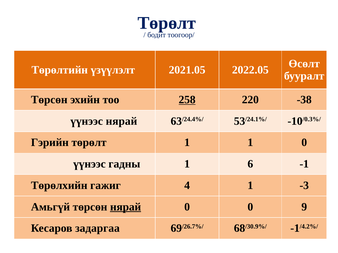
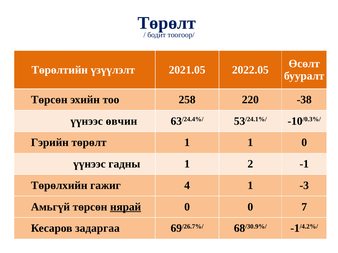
258 underline: present -> none
үүнээс нярай: нярай -> өвчин
6: 6 -> 2
9: 9 -> 7
